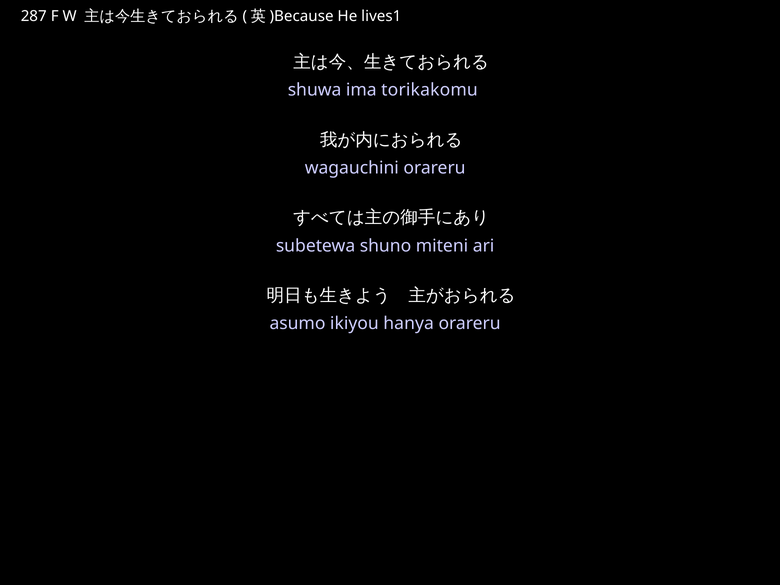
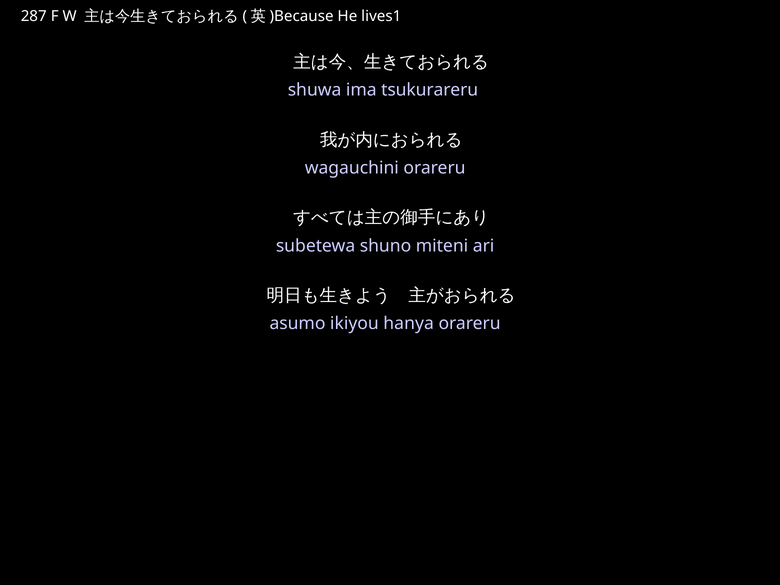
torikakomu: torikakomu -> tsukurareru
